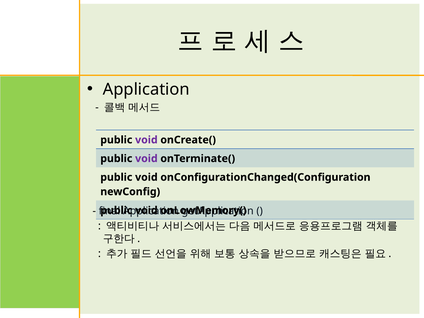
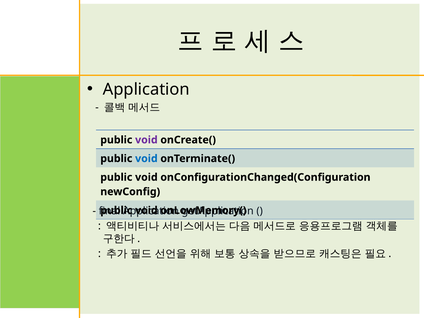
void at (146, 159) colour: purple -> blue
